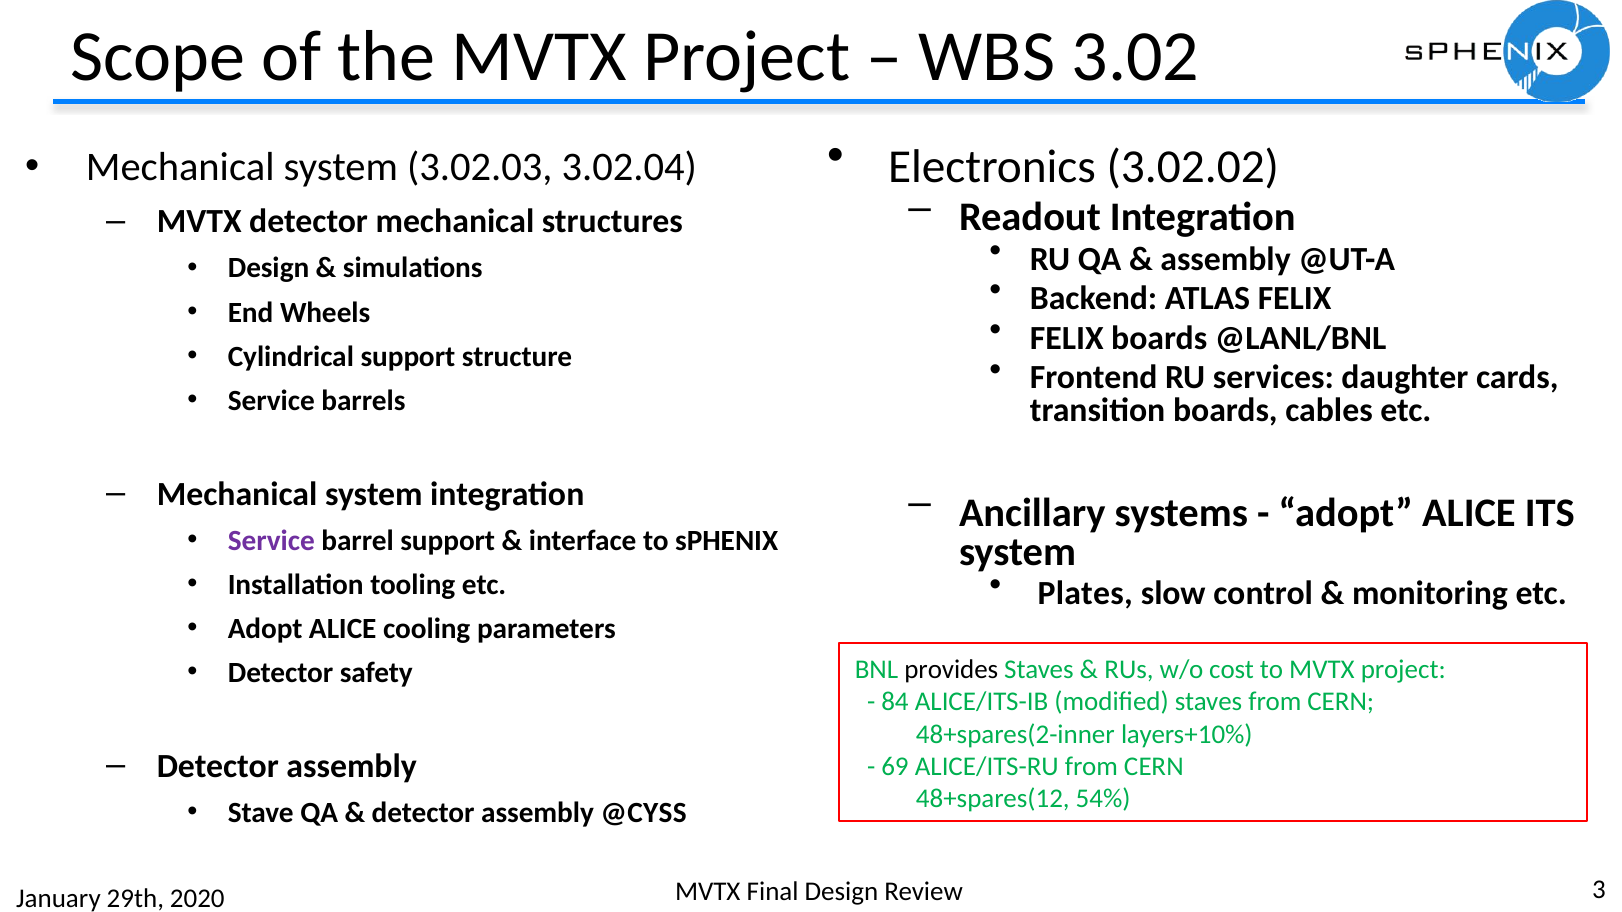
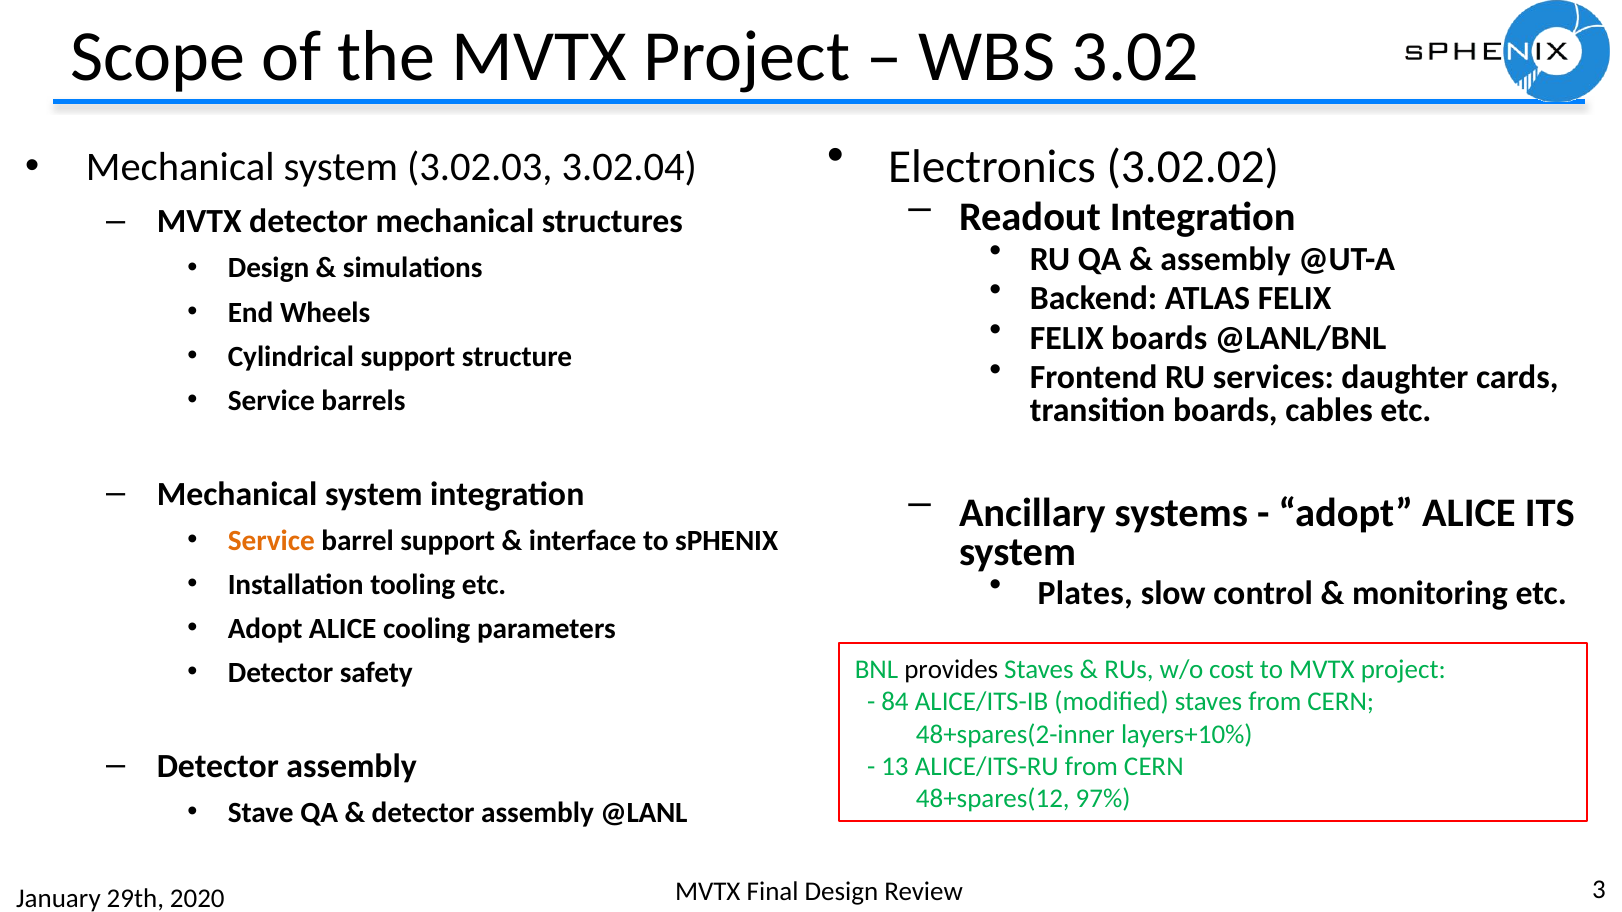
Service at (271, 541) colour: purple -> orange
69: 69 -> 13
54%: 54% -> 97%
@CYSS: @CYSS -> @LANL
